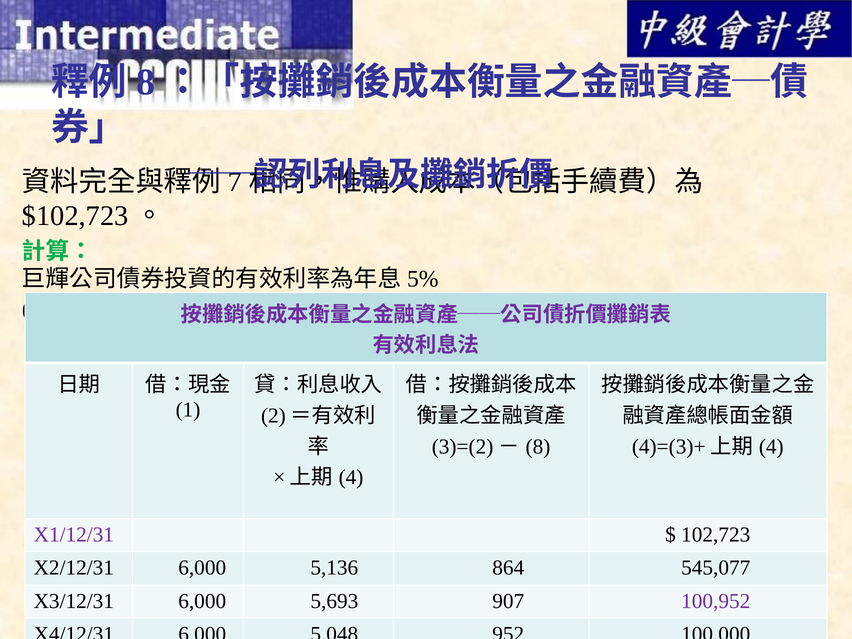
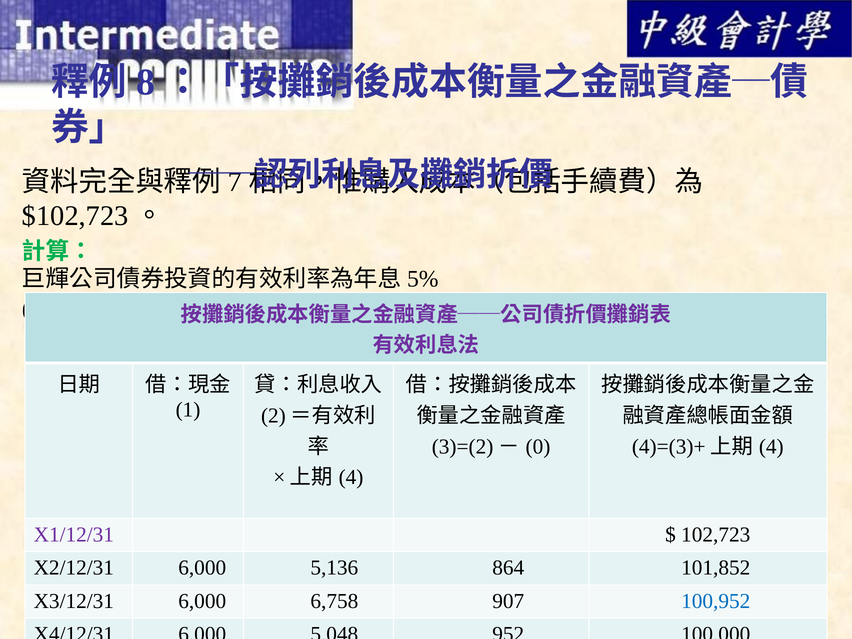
8 at (538, 446): 8 -> 0
545,077: 545,077 -> 101,852
5,693: 5,693 -> 6,758
100,952 colour: purple -> blue
